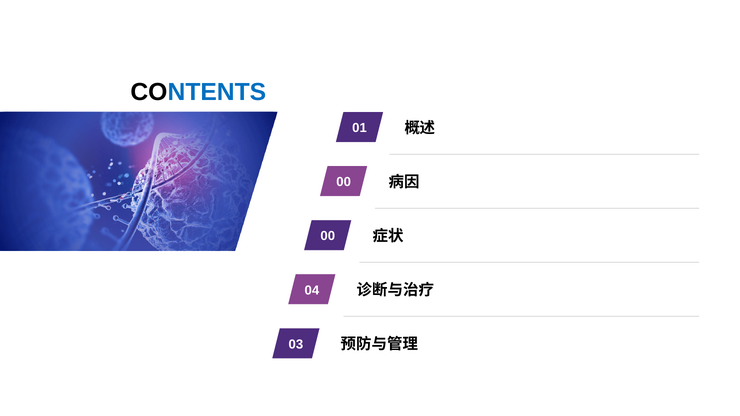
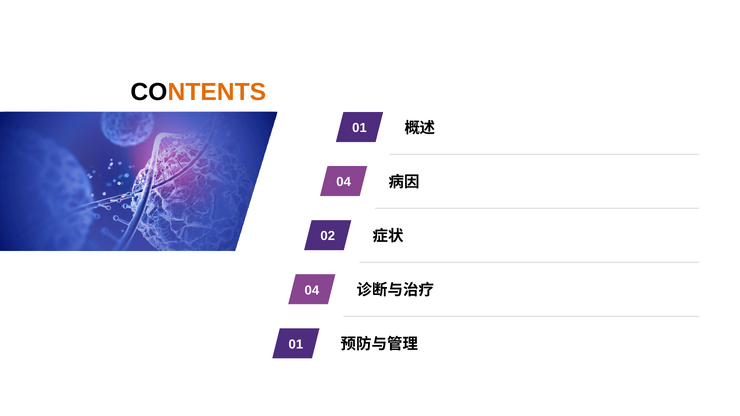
NTENTS colour: blue -> orange
0 at (347, 182): 0 -> 4
0 at (331, 236): 0 -> 2
3 at (300, 344): 3 -> 1
